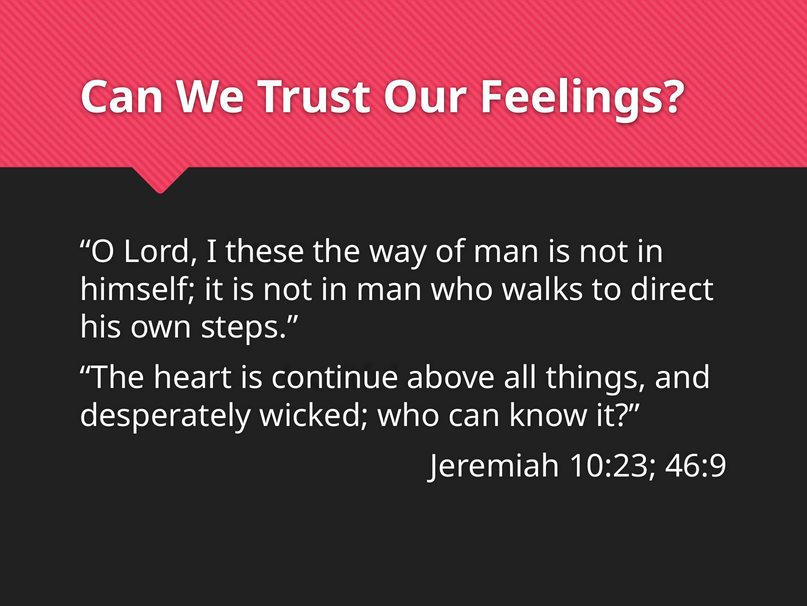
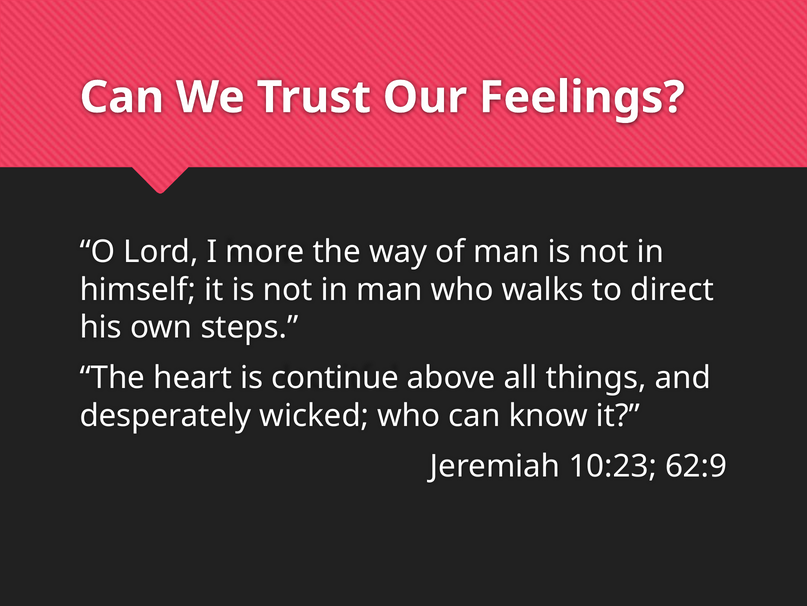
these: these -> more
46:9: 46:9 -> 62:9
